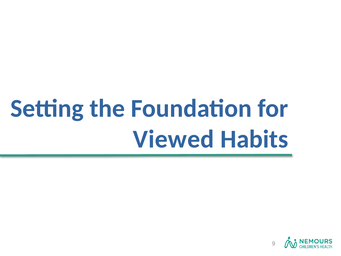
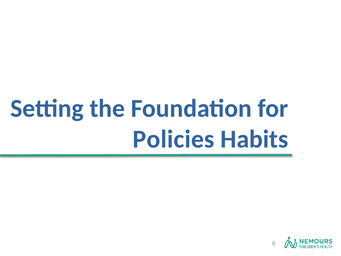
Viewed: Viewed -> Policies
